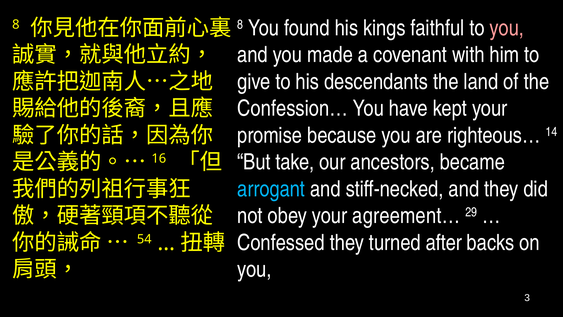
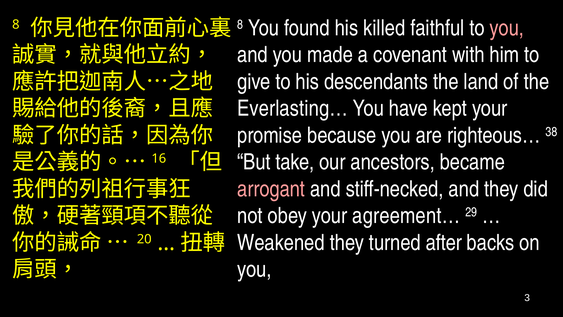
kings: kings -> killed
Confession…: Confession… -> Everlasting…
14: 14 -> 38
arrogant colour: light blue -> pink
Confessed: Confessed -> Weakened
54: 54 -> 20
